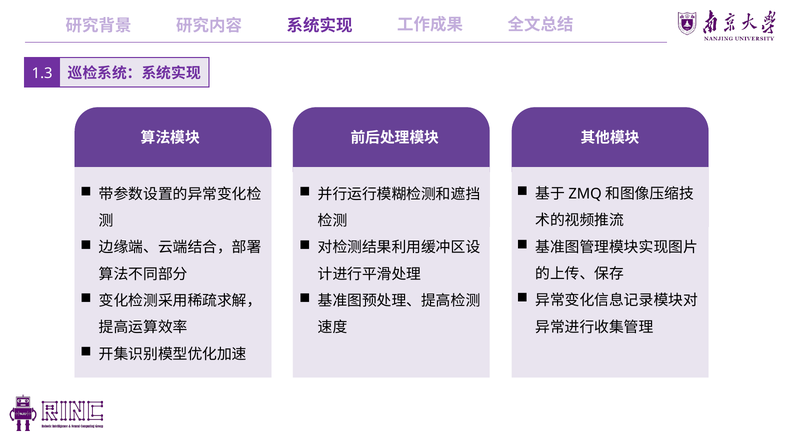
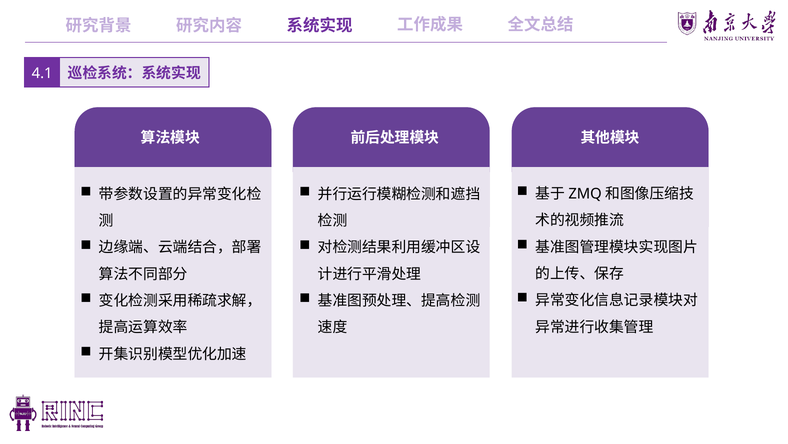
1.3: 1.3 -> 4.1
